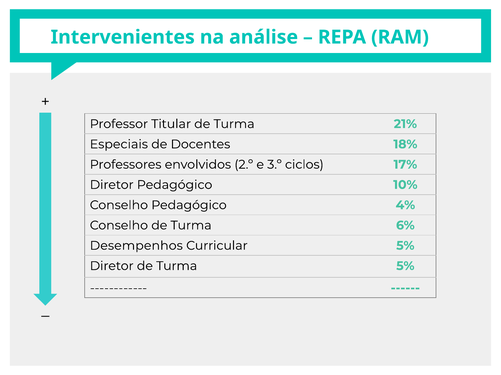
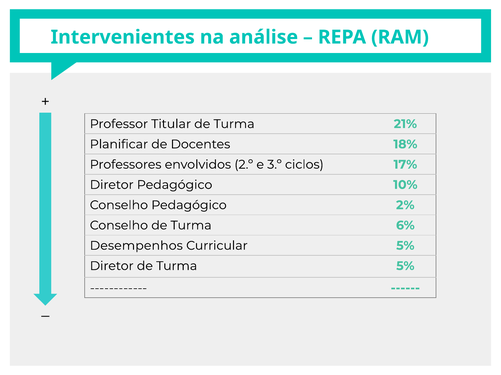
Especiais: Especiais -> Planificar
4%: 4% -> 2%
